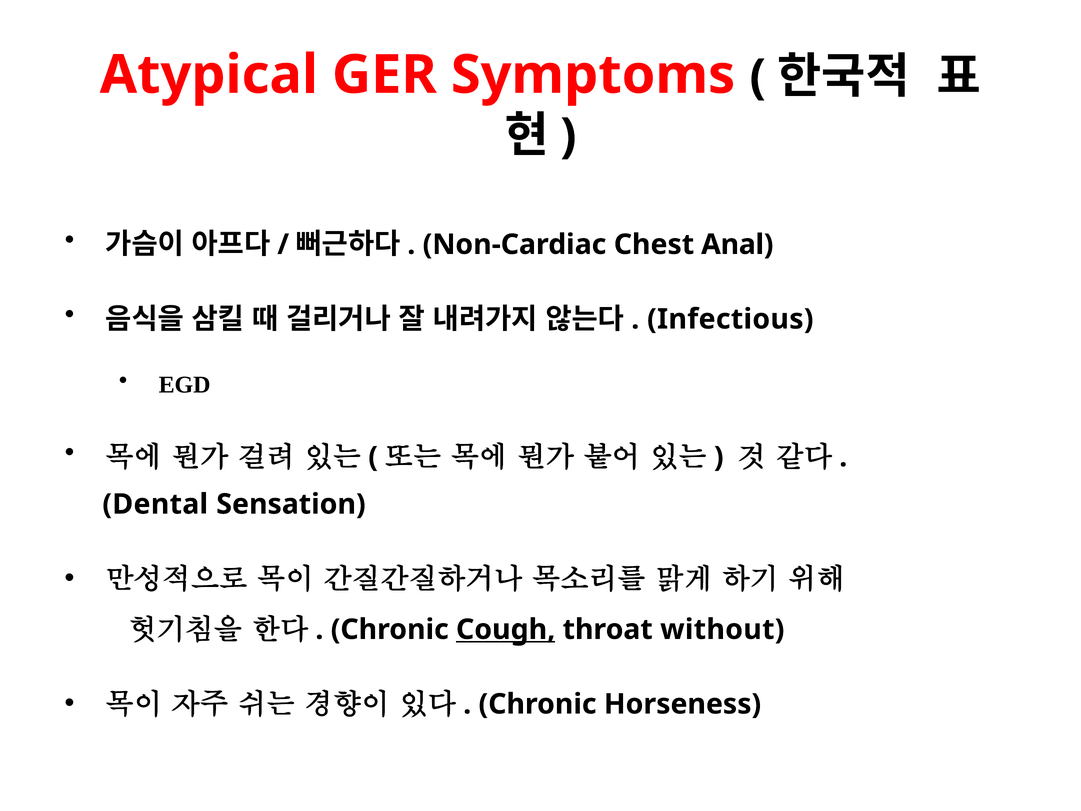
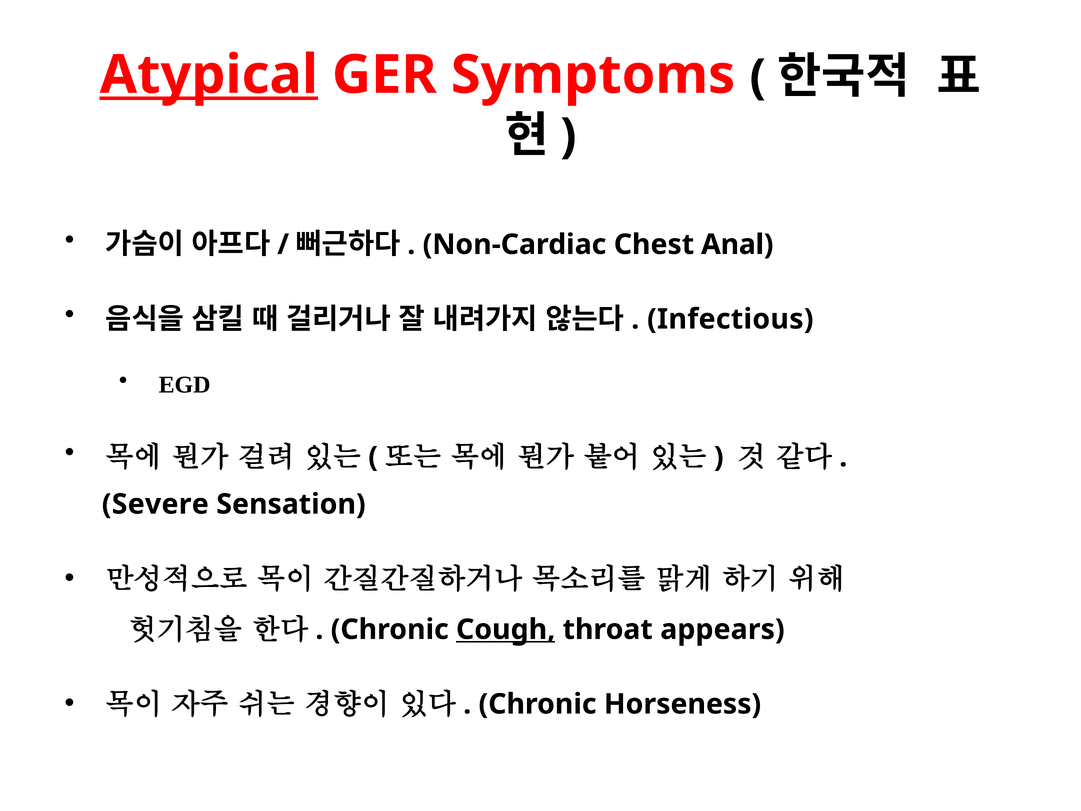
Atypical underline: none -> present
Dental: Dental -> Severe
without: without -> appears
